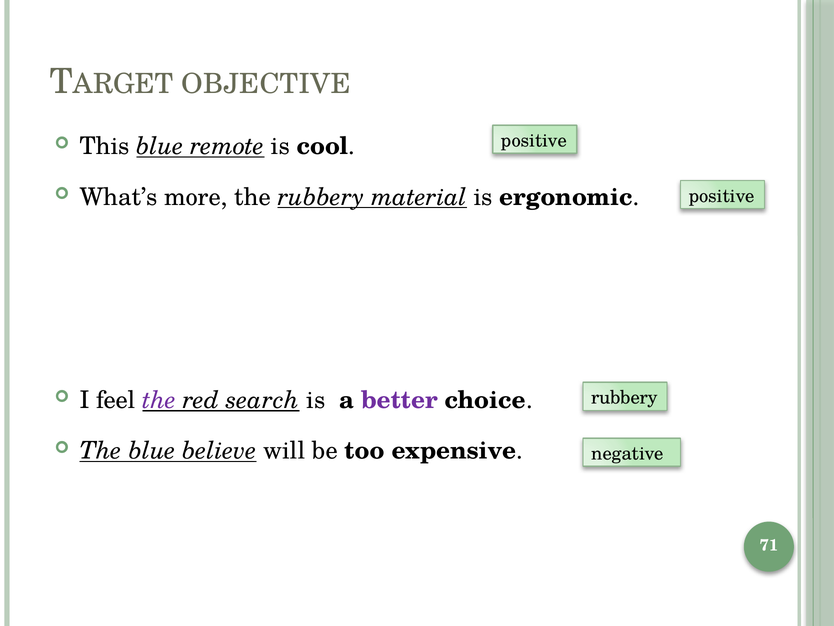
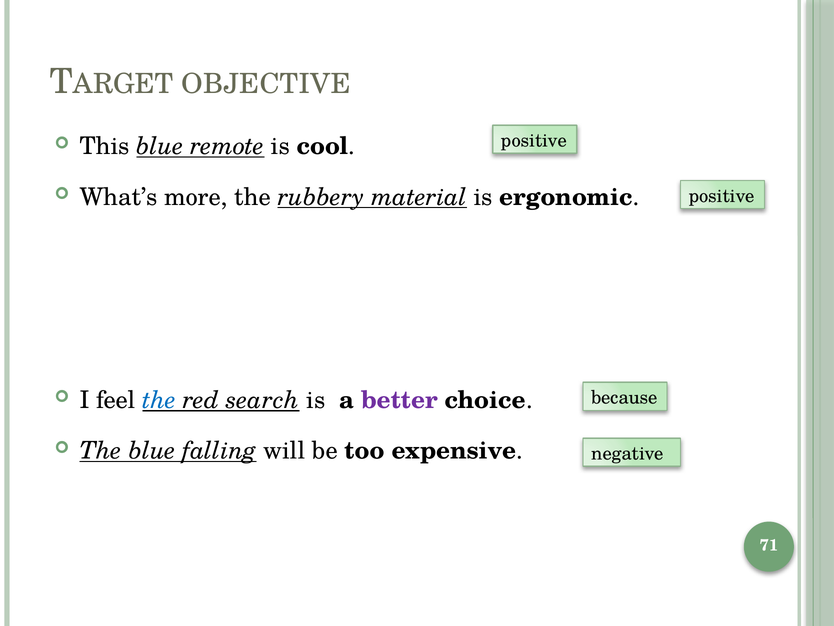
the at (159, 400) colour: purple -> blue
rubbery at (624, 397): rubbery -> because
believe: believe -> falling
